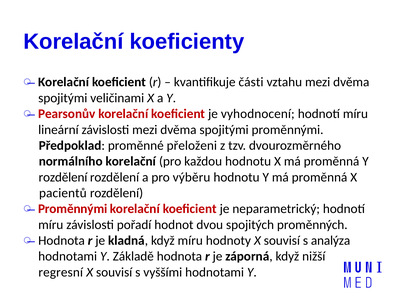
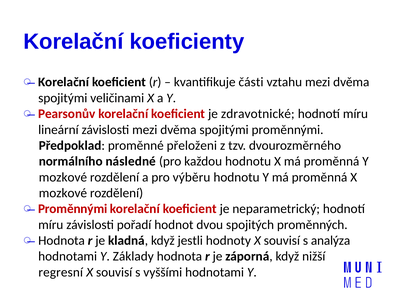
vyhodnocení: vyhodnocení -> zdravotnické
normálního korelační: korelační -> následné
rozdělení at (63, 177): rozdělení -> mozkové
pacientů at (63, 193): pacientů -> mozkové
když míru: míru -> jestli
Základě: Základě -> Základy
